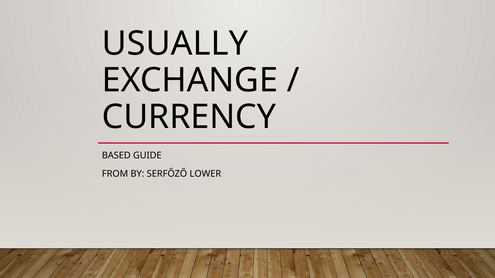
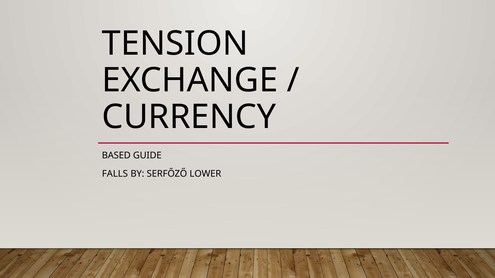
USUALLY: USUALLY -> TENSION
FROM: FROM -> FALLS
